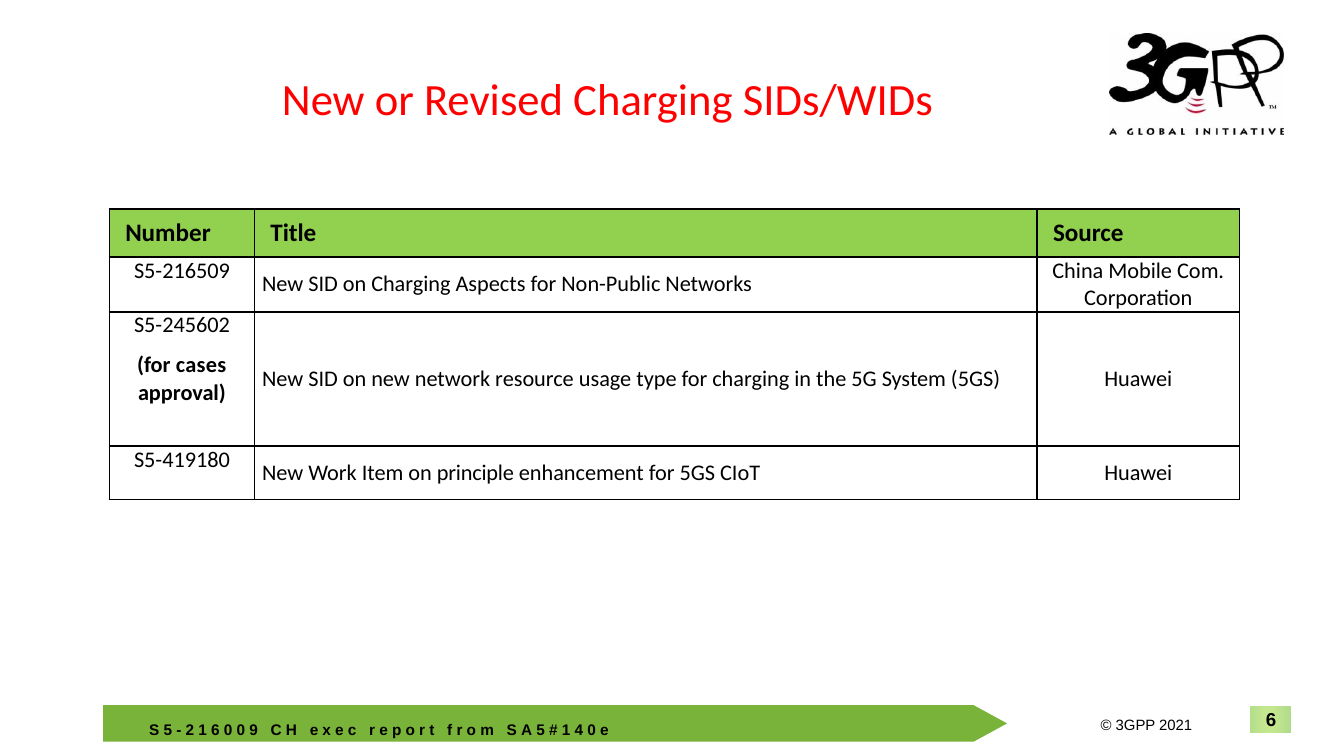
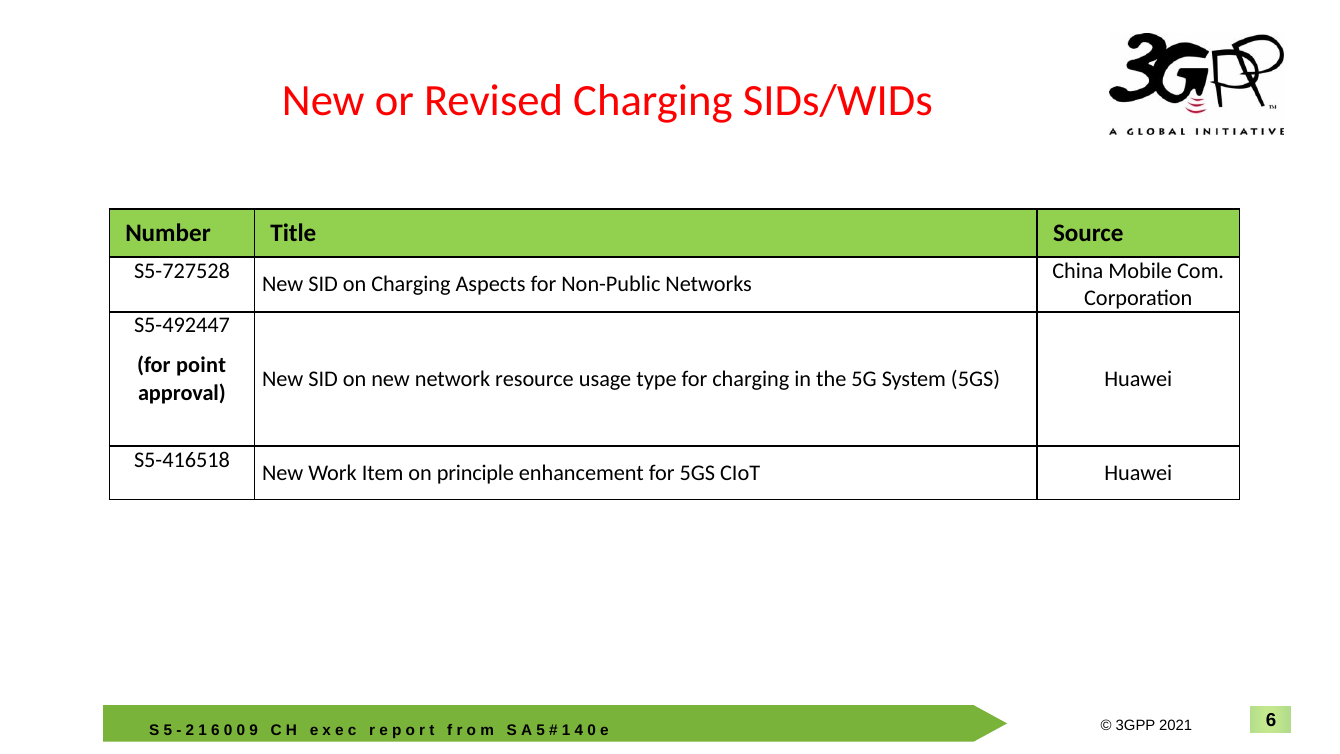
S5-216509: S5-216509 -> S5-727528
S5-245602: S5-245602 -> S5-492447
cases: cases -> point
S5-419180: S5-419180 -> S5-416518
